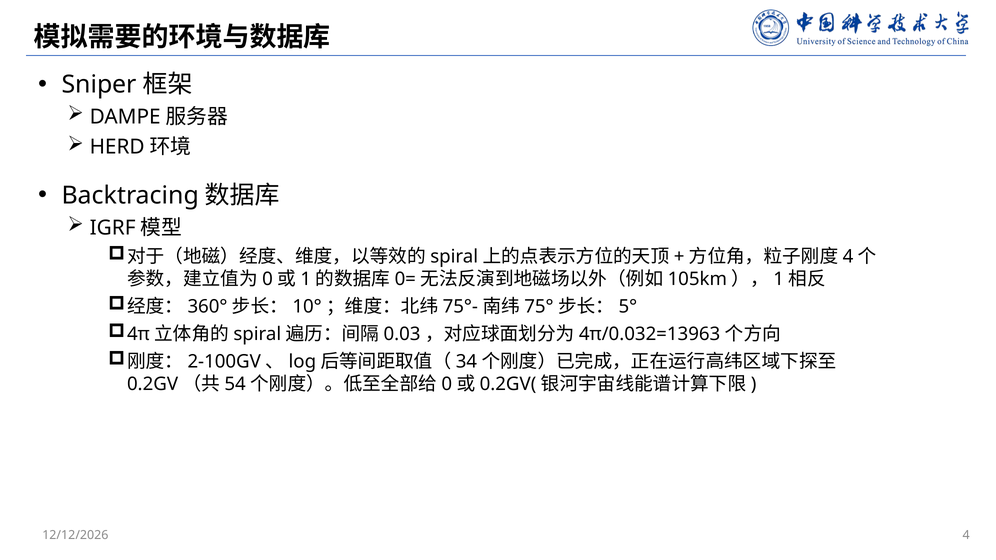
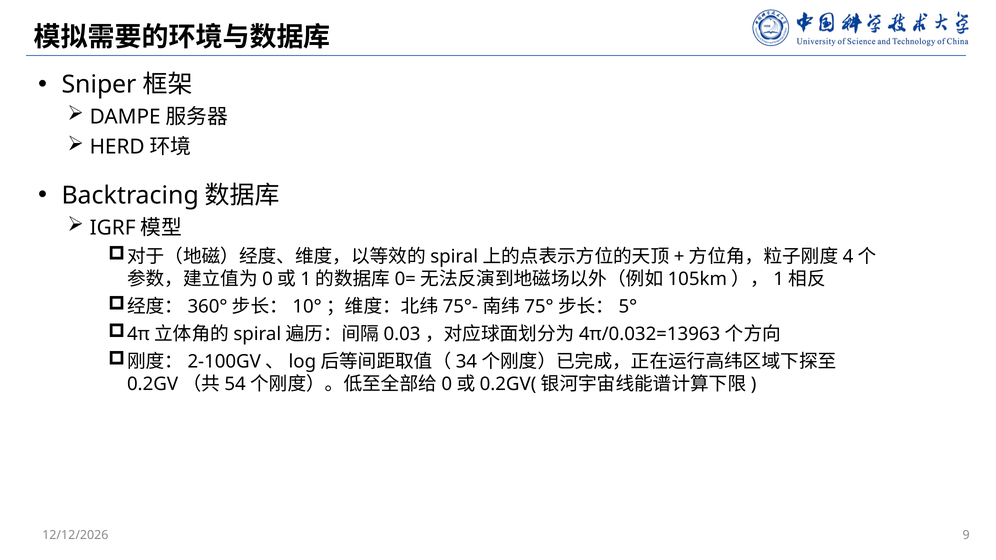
4: 4 -> 9
